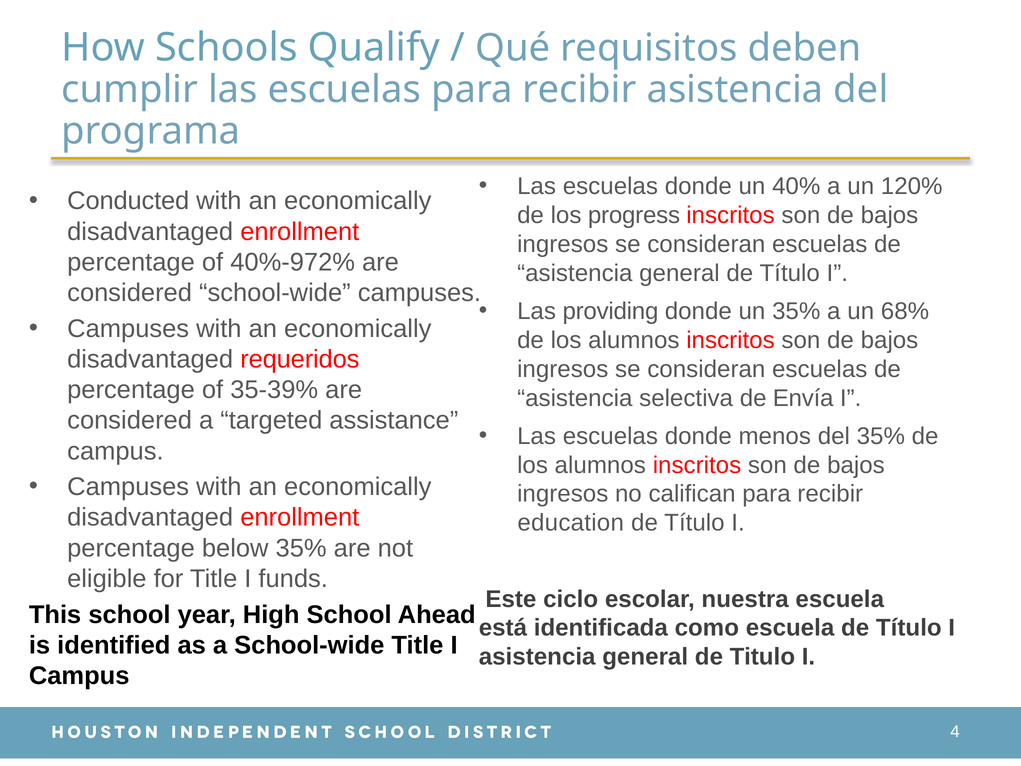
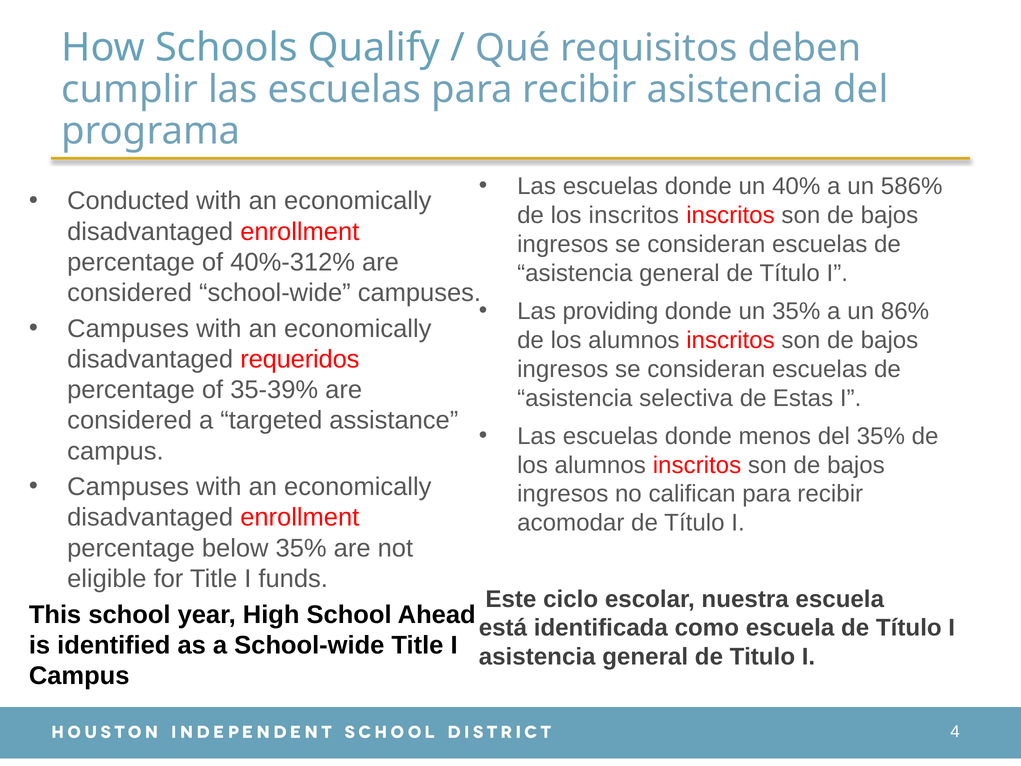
120%: 120% -> 586%
los progress: progress -> inscritos
40%-972%: 40%-972% -> 40%-312%
68%: 68% -> 86%
Envía: Envía -> Estas
education: education -> acomodar
